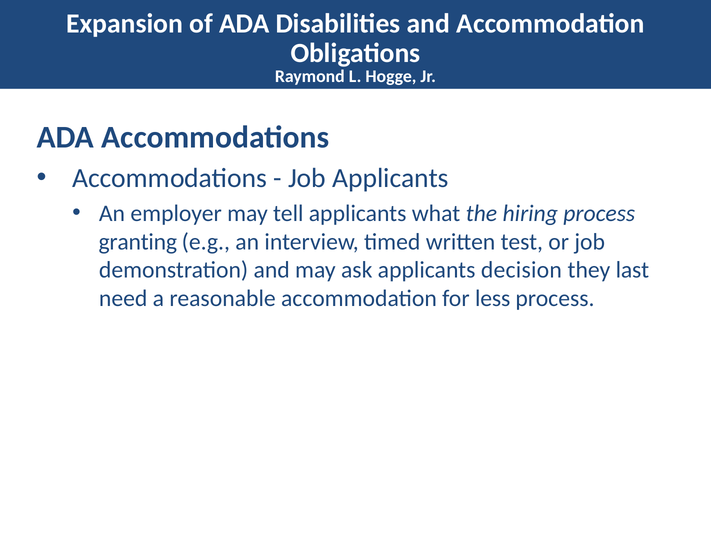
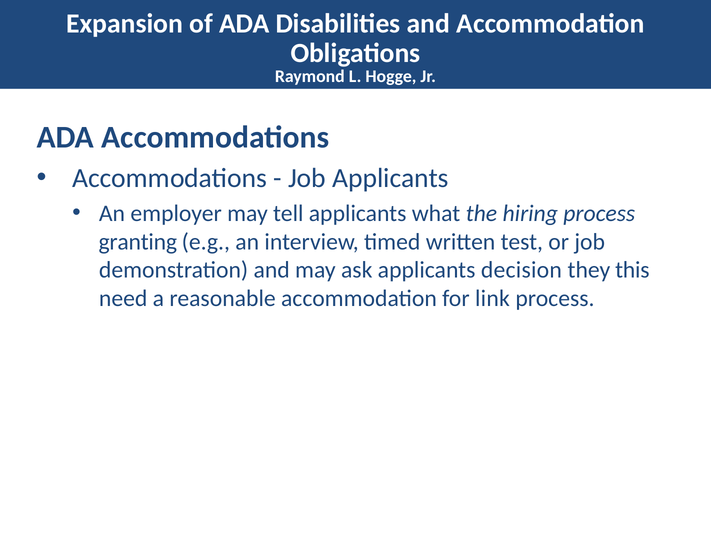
last: last -> this
less: less -> link
